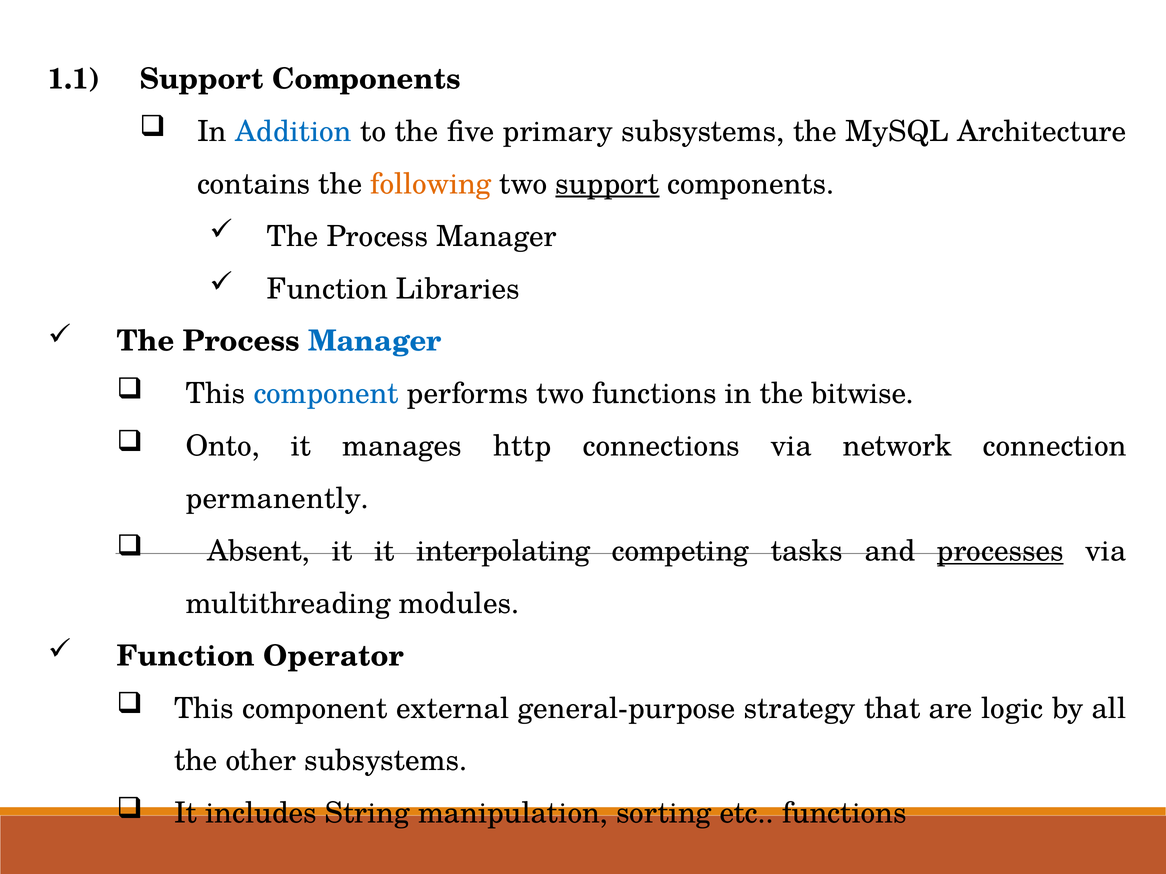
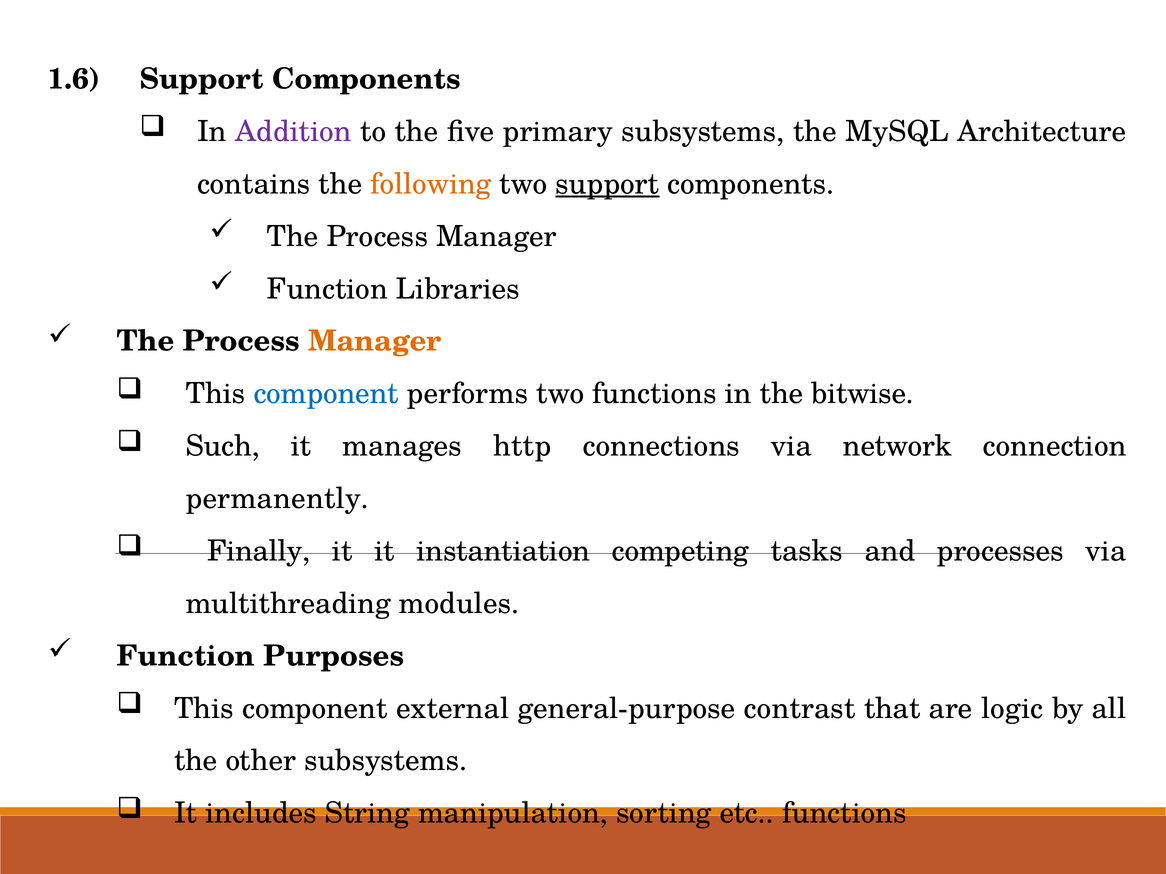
1.1: 1.1 -> 1.6
Addition colour: blue -> purple
Manager at (375, 342) colour: blue -> orange
Onto: Onto -> Such
Absent: Absent -> Finally
interpolating: interpolating -> instantiation
processes underline: present -> none
Operator: Operator -> Purposes
strategy: strategy -> contrast
